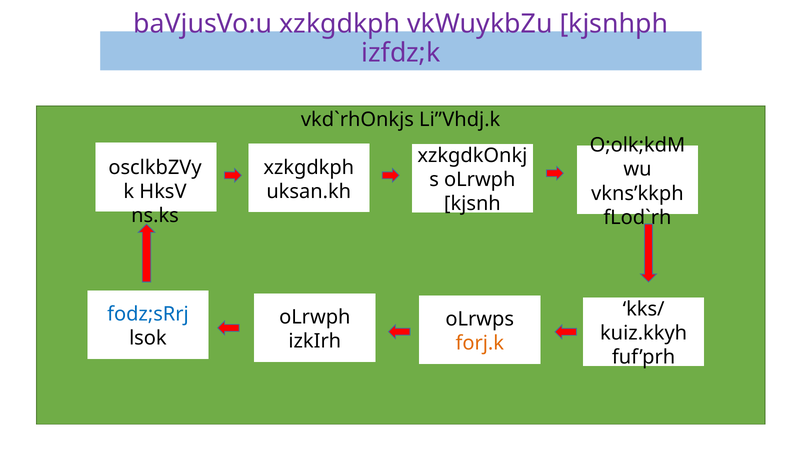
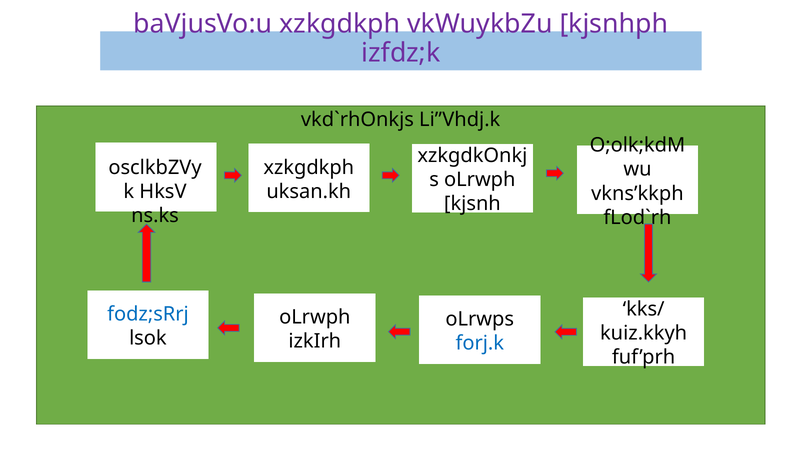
forj.k colour: orange -> blue
